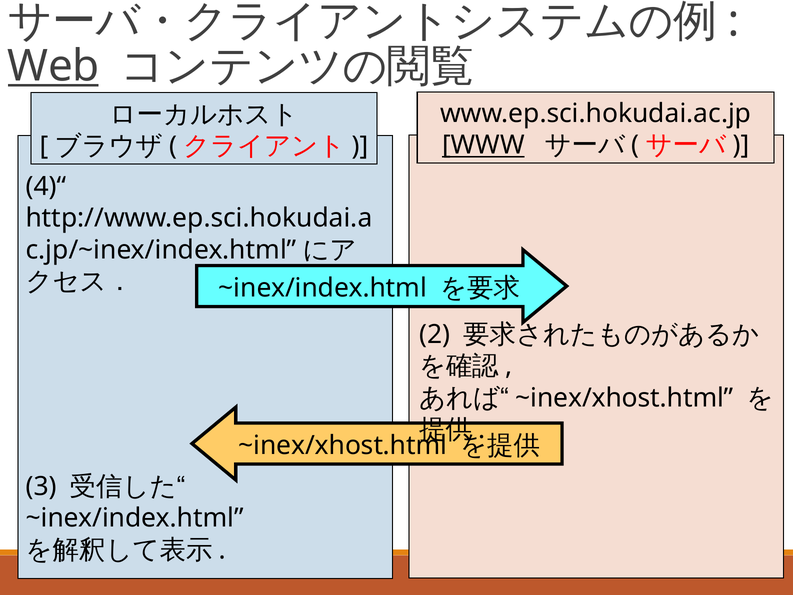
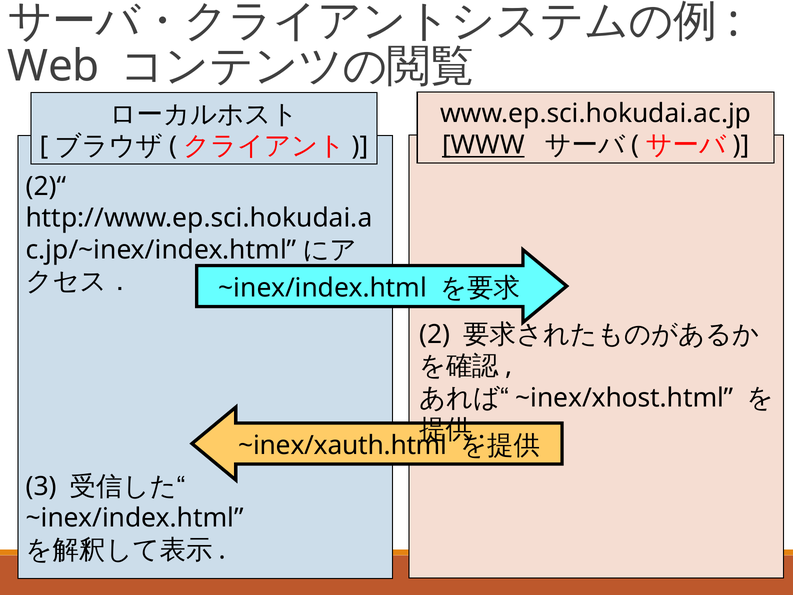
Web underline: present -> none
4)“: 4)“ -> 2)“
~inex/xhost.html at (343, 445): ~inex/xhost.html -> ~inex/xauth.html
